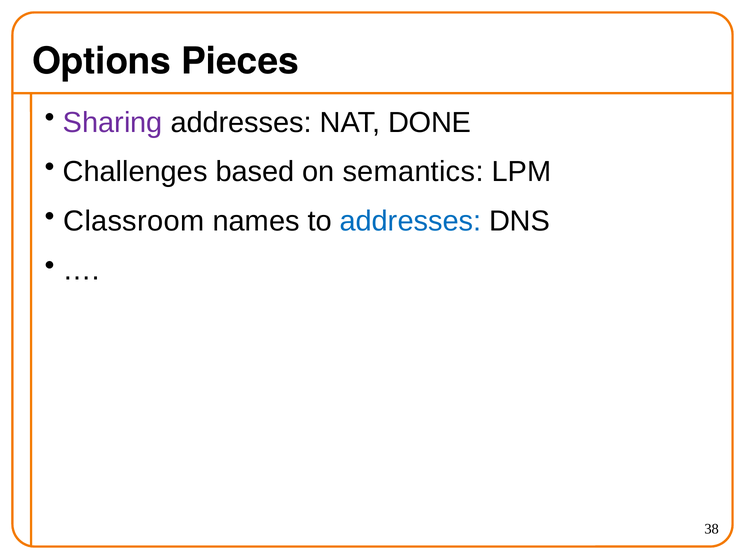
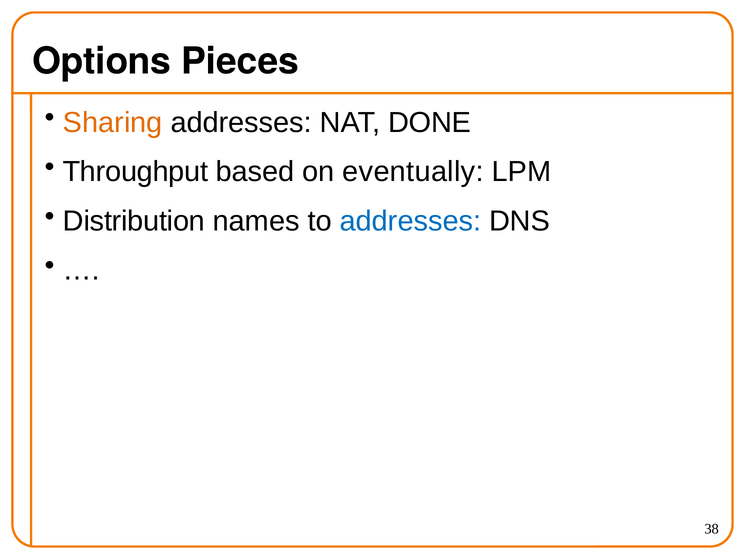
Sharing colour: purple -> orange
Challenges: Challenges -> Throughput
semantics: semantics -> eventually
Classroom: Classroom -> Distribution
